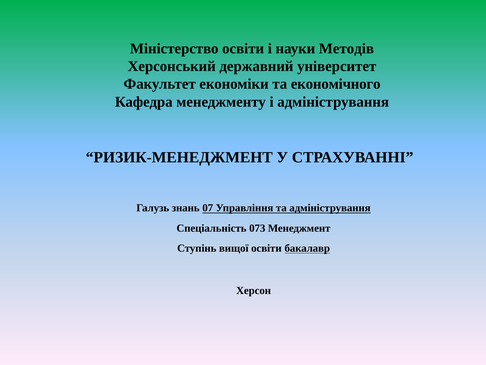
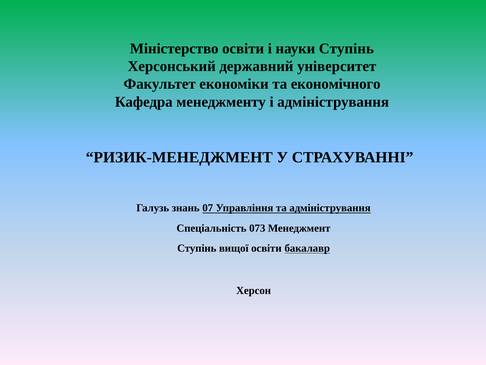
науки Методів: Методів -> Ступінь
